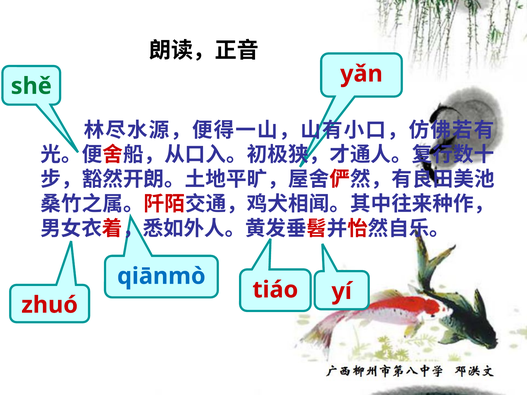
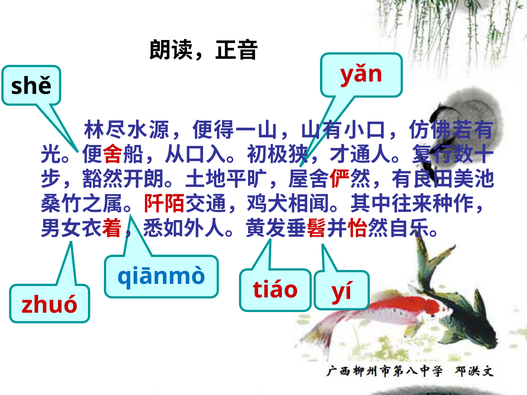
shě colour: green -> black
